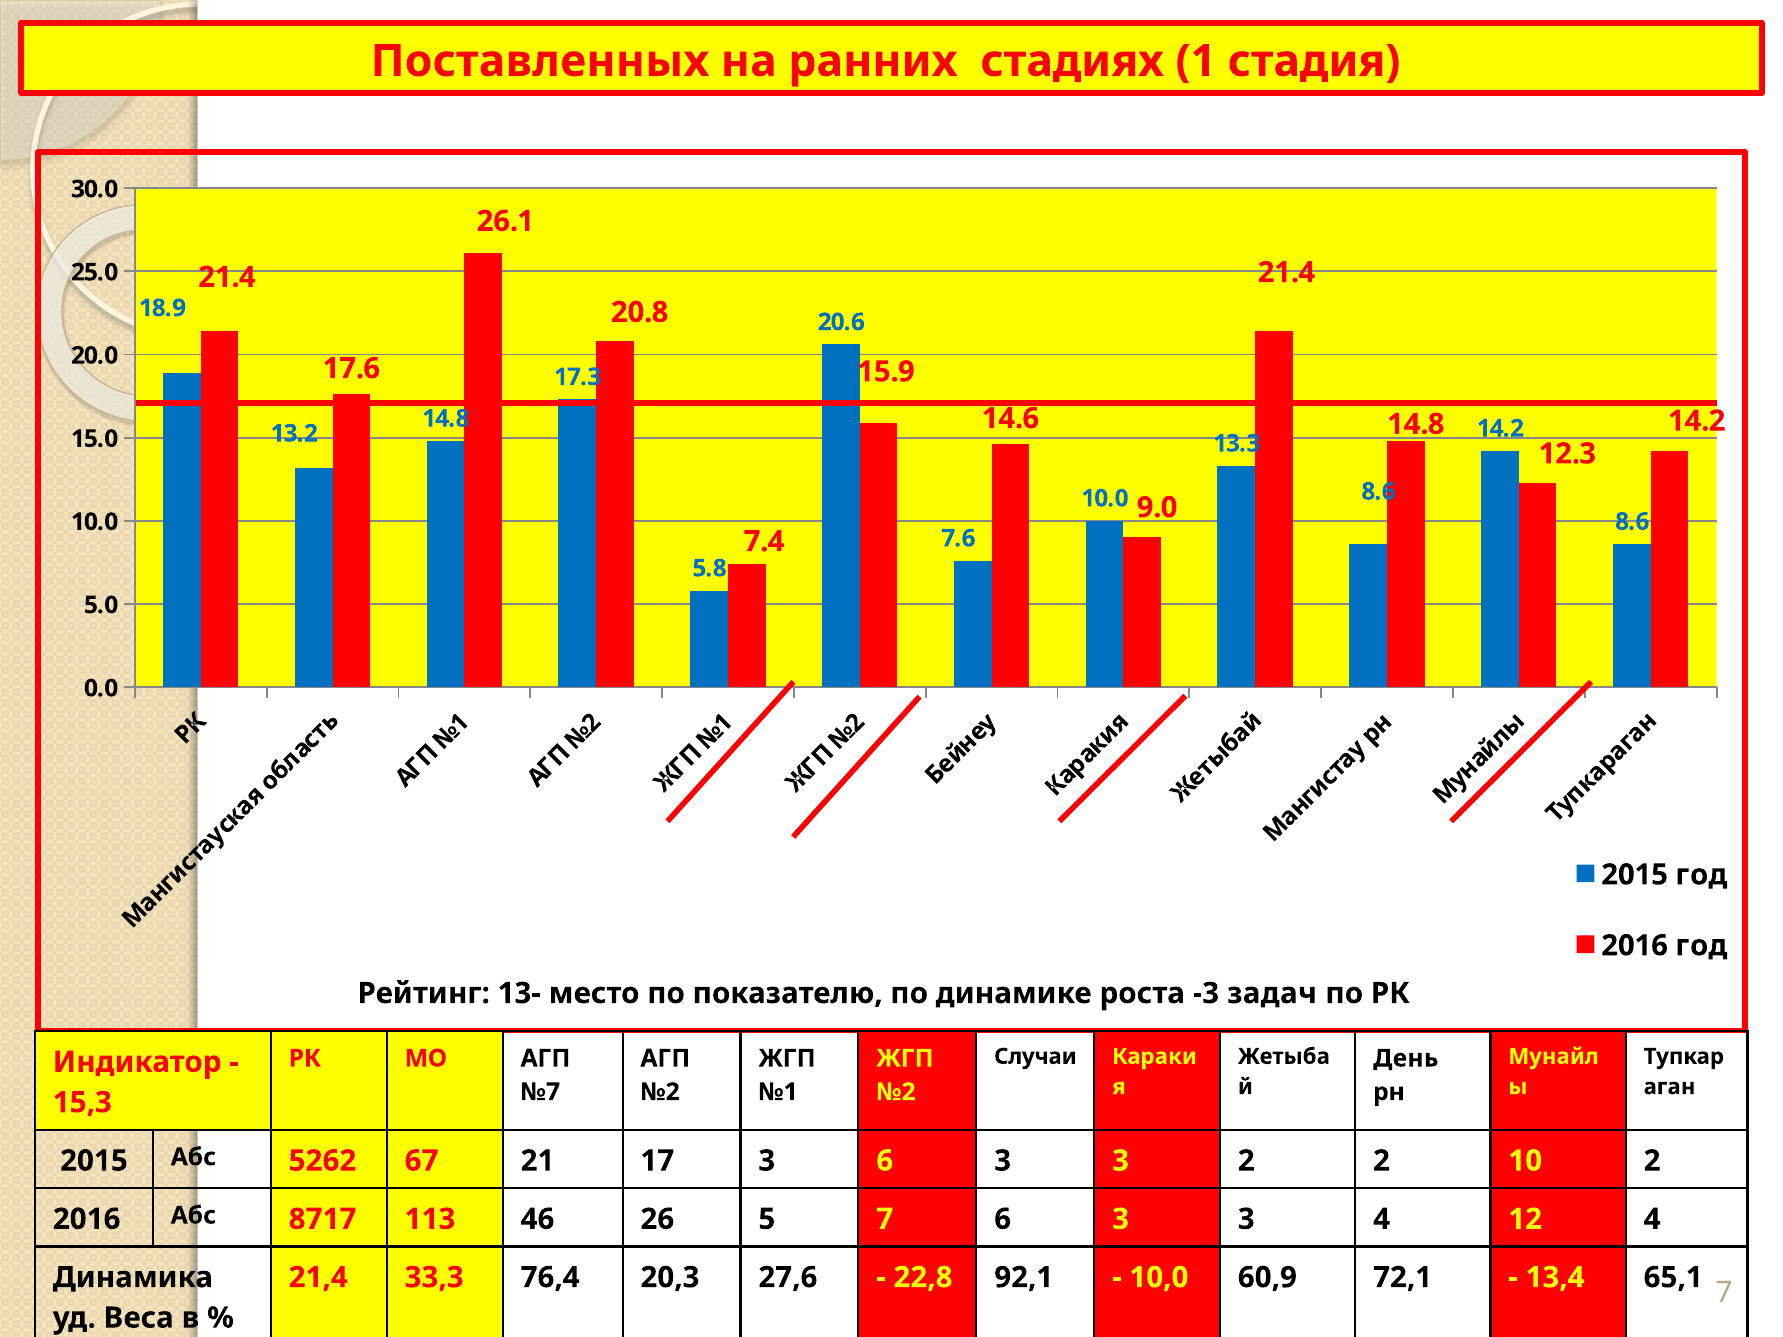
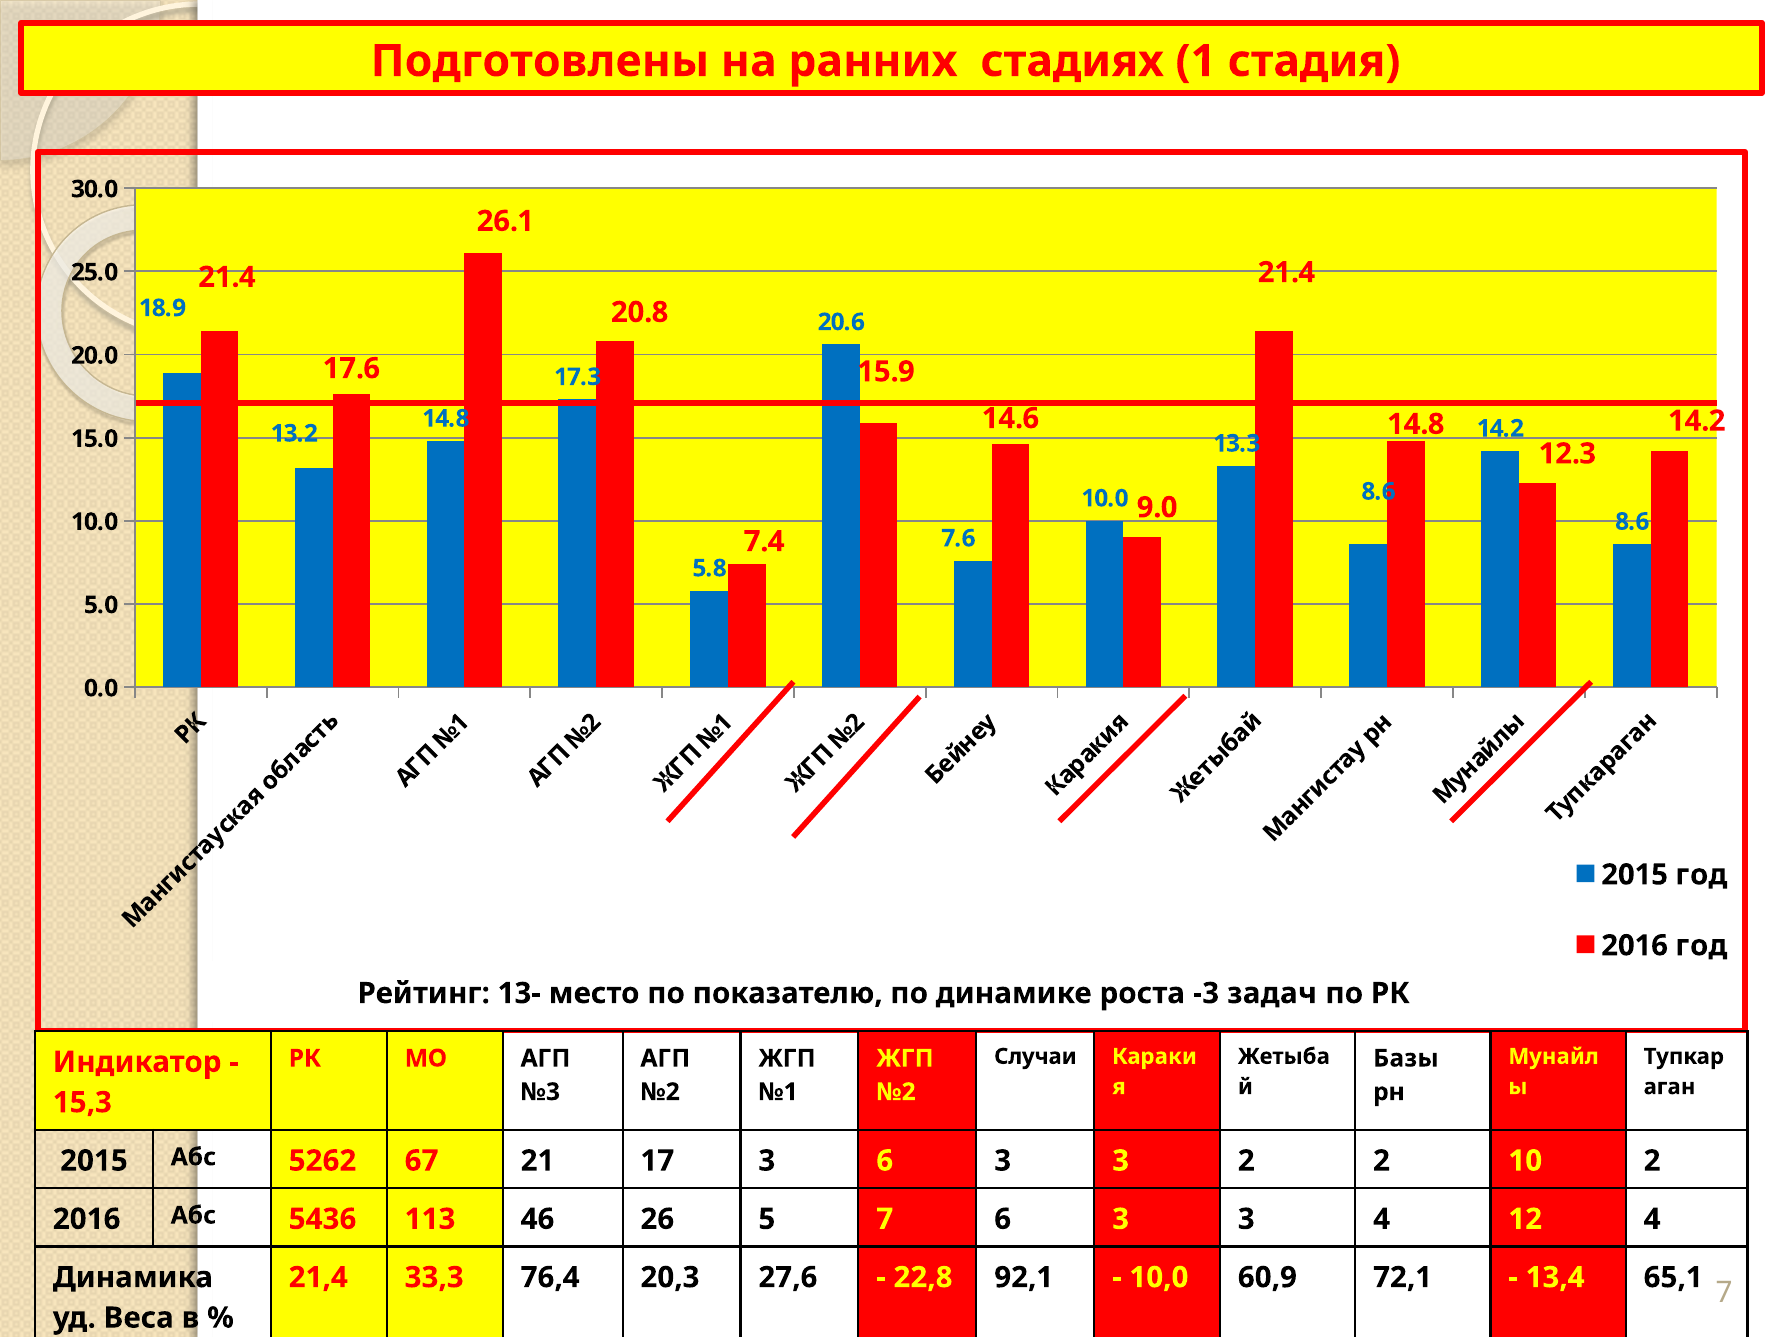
Поставленных: Поставленных -> Подготовлены
День: День -> Базы
№7: №7 -> №3
8717: 8717 -> 5436
